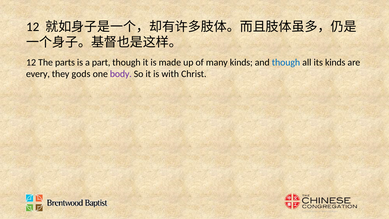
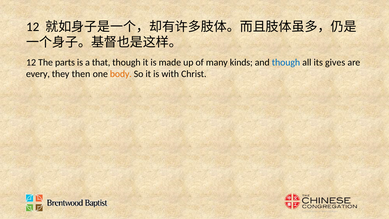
part: part -> that
its kinds: kinds -> gives
gods: gods -> then
body colour: purple -> orange
